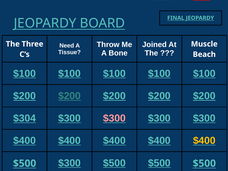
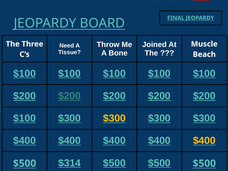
$304 at (25, 118): $304 -> $100
$300 at (114, 118) colour: pink -> yellow
$300 at (70, 163): $300 -> $314
